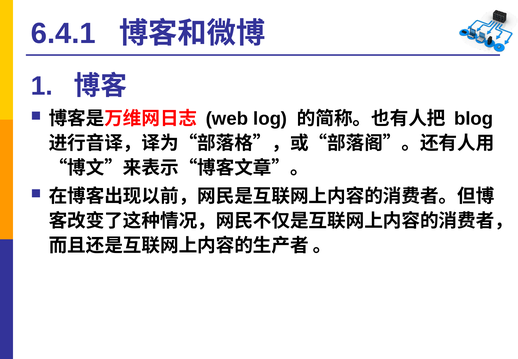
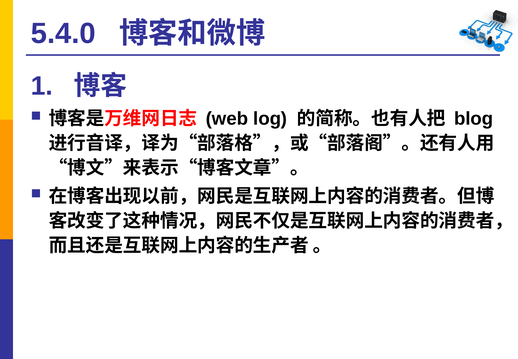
6.4.1: 6.4.1 -> 5.4.0
